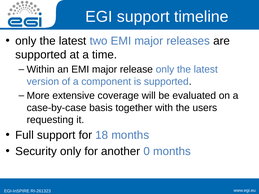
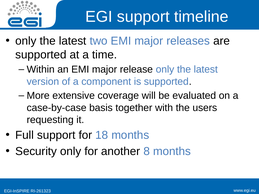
0: 0 -> 8
